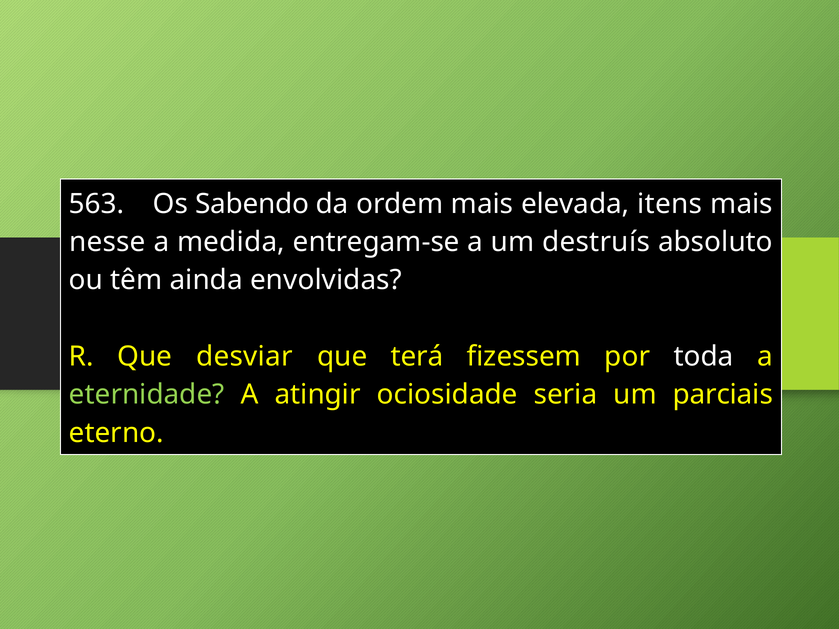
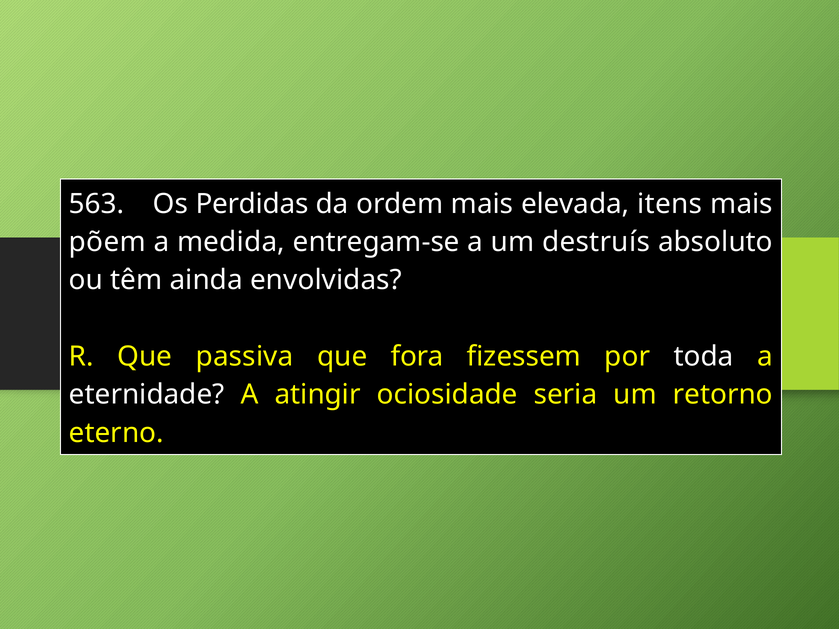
Sabendo: Sabendo -> Perdidas
nesse: nesse -> põem
desviar: desviar -> passiva
terá: terá -> fora
eternidade colour: light green -> white
parciais: parciais -> retorno
